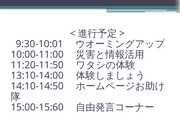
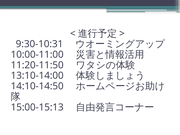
9:30-10:01: 9:30-10:01 -> 9:30-10:31
15:00-15:60: 15:00-15:60 -> 15:00-15:13
